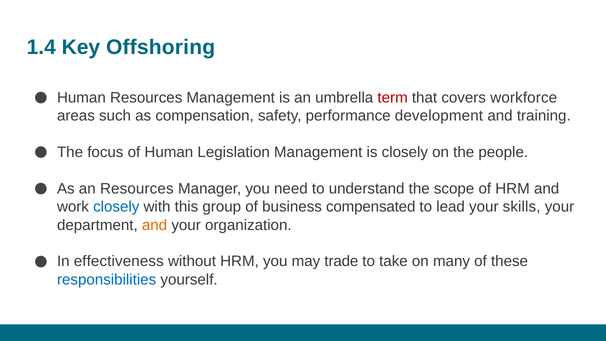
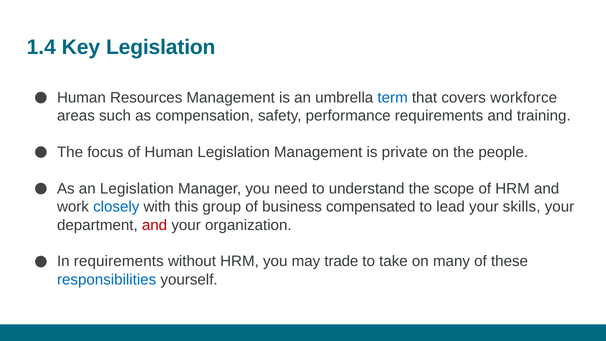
Key Offshoring: Offshoring -> Legislation
term colour: red -> blue
performance development: development -> requirements
is closely: closely -> private
an Resources: Resources -> Legislation
and at (155, 225) colour: orange -> red
In effectiveness: effectiveness -> requirements
